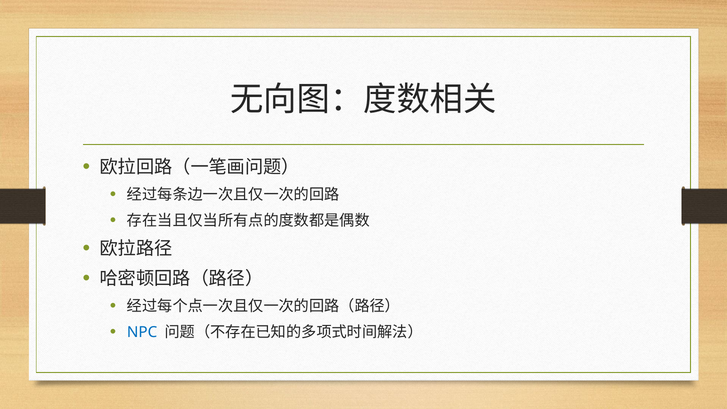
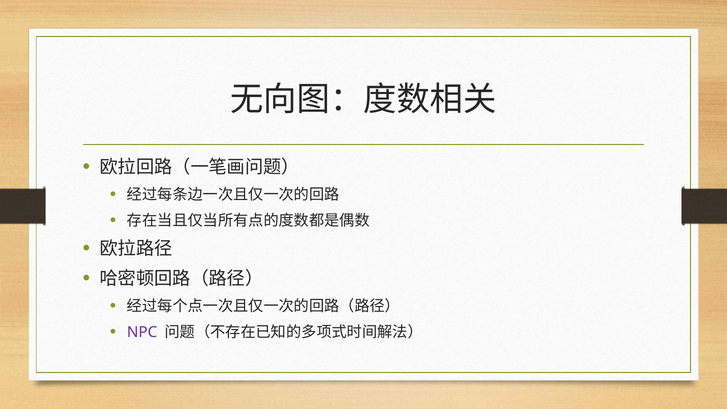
NPC colour: blue -> purple
